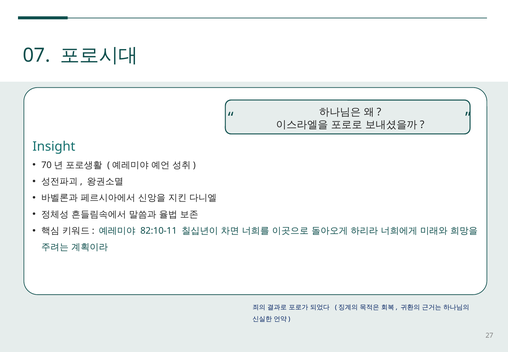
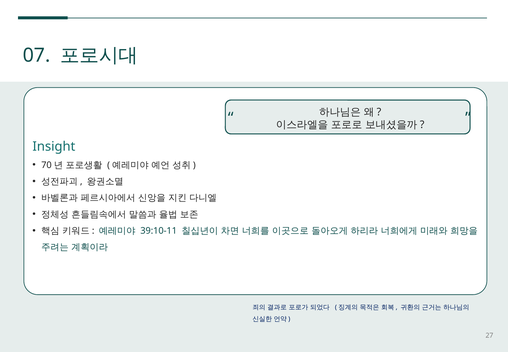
82:10-11: 82:10-11 -> 39:10-11
